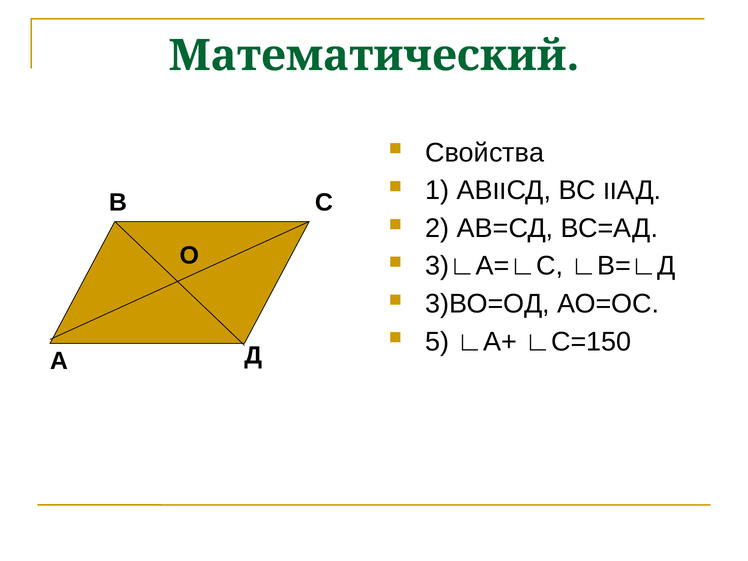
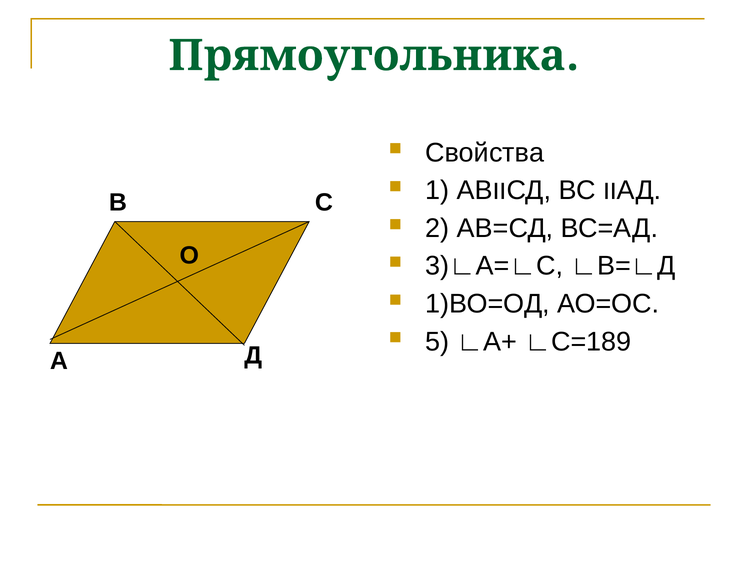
Математический: Математический -> Прямоугольника
3)ВО=ОД: 3)ВО=ОД -> 1)ВО=ОД
∟С=150: ∟С=150 -> ∟С=189
